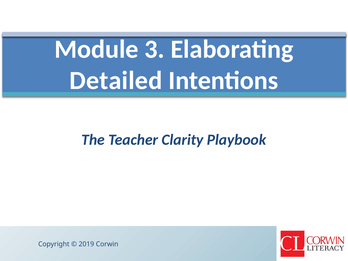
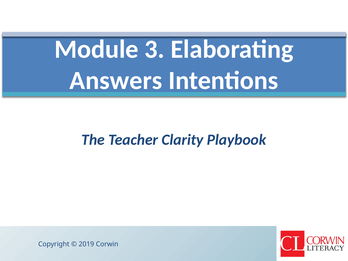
Detailed: Detailed -> Answers
